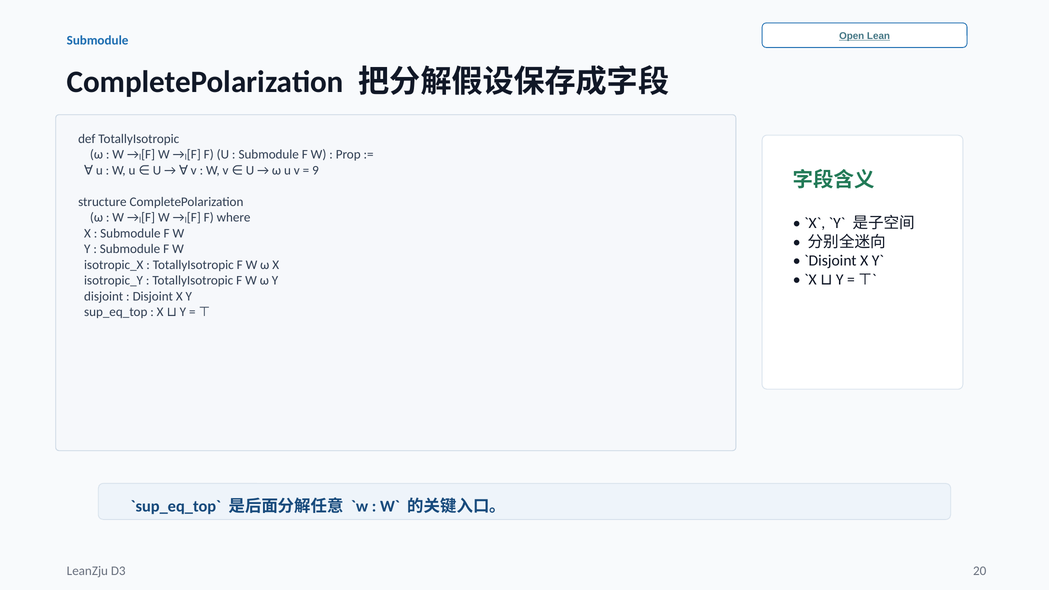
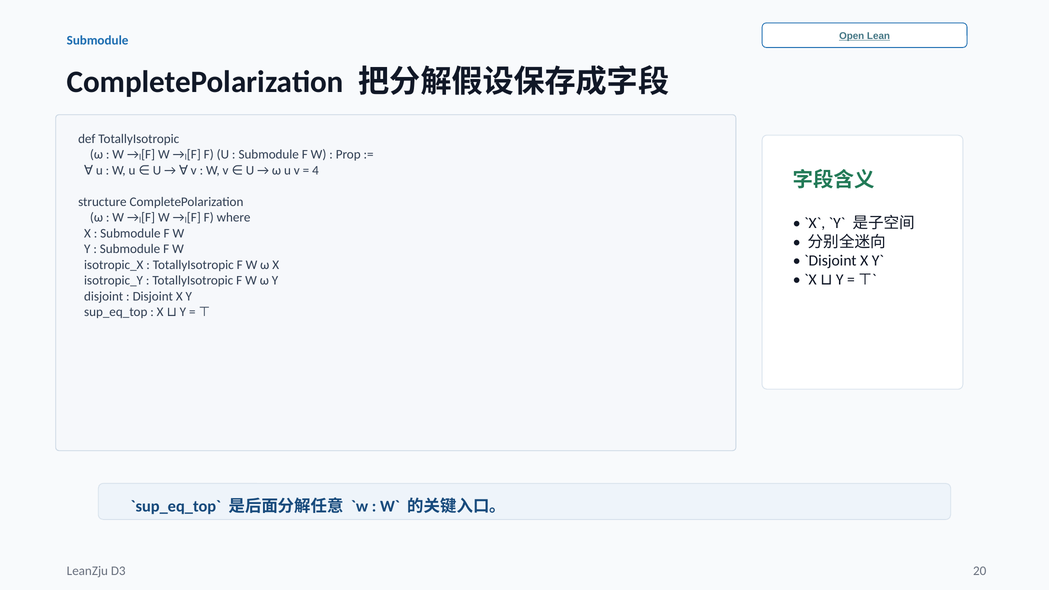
9: 9 -> 4
